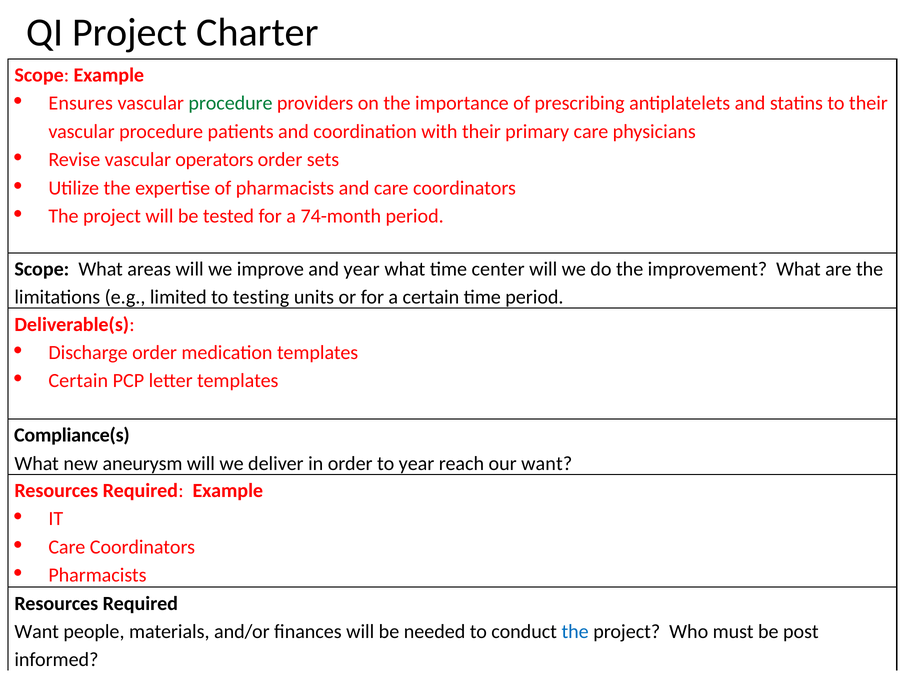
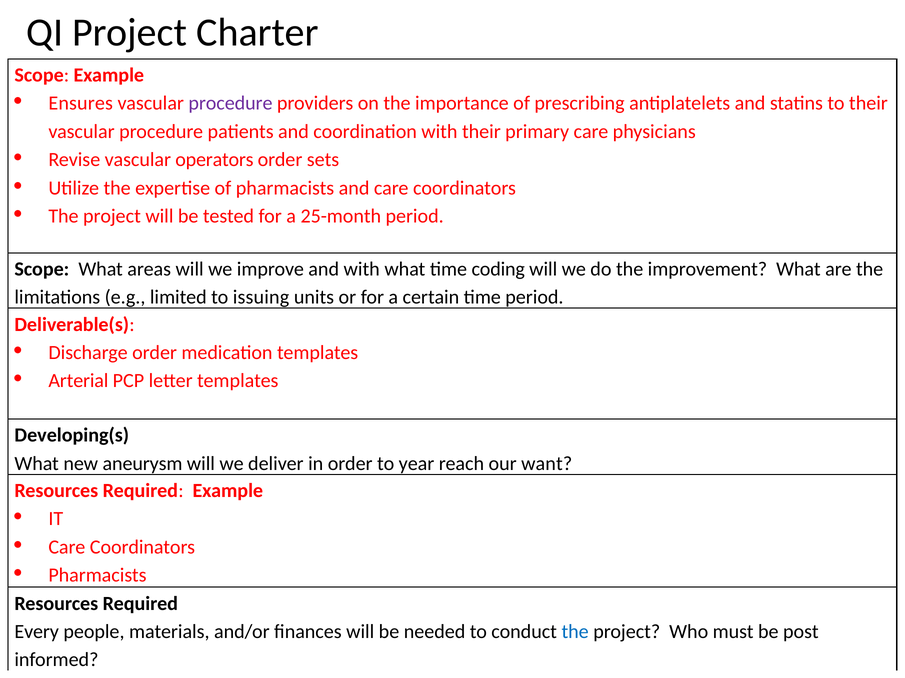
procedure at (230, 103) colour: green -> purple
74-month: 74-month -> 25-month
and year: year -> with
center: center -> coding
testing: testing -> issuing
Certain at (78, 381): Certain -> Arterial
Compliance(s: Compliance(s -> Developing(s
Want at (37, 632): Want -> Every
